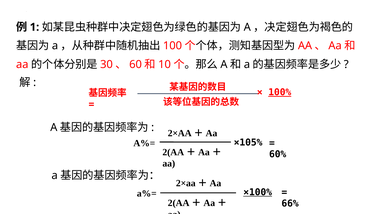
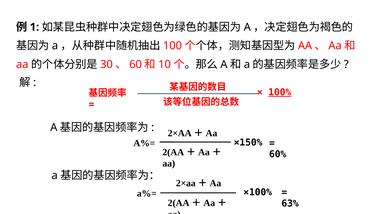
×105%: ×105% -> ×150%
×100% underline: present -> none
66%: 66% -> 63%
